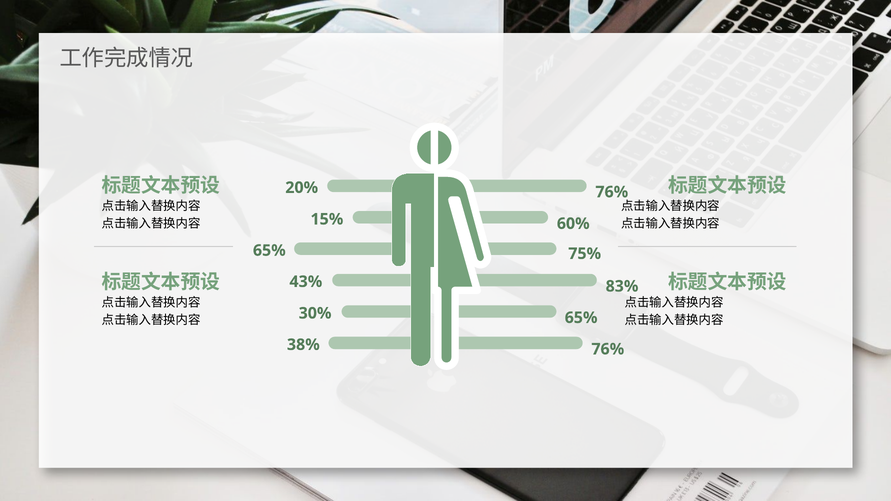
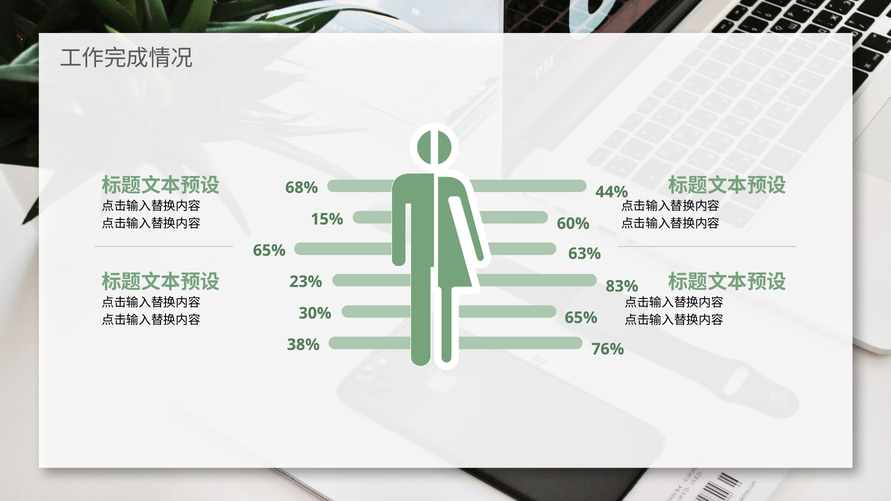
20%: 20% -> 68%
76% at (612, 192): 76% -> 44%
75%: 75% -> 63%
43%: 43% -> 23%
